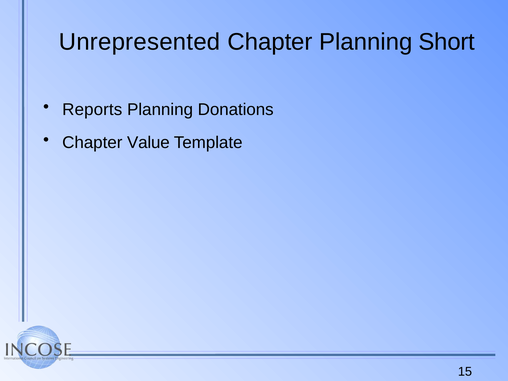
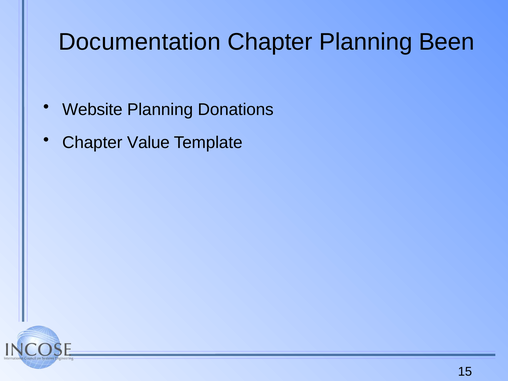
Unrepresented: Unrepresented -> Documentation
Short: Short -> Been
Reports: Reports -> Website
